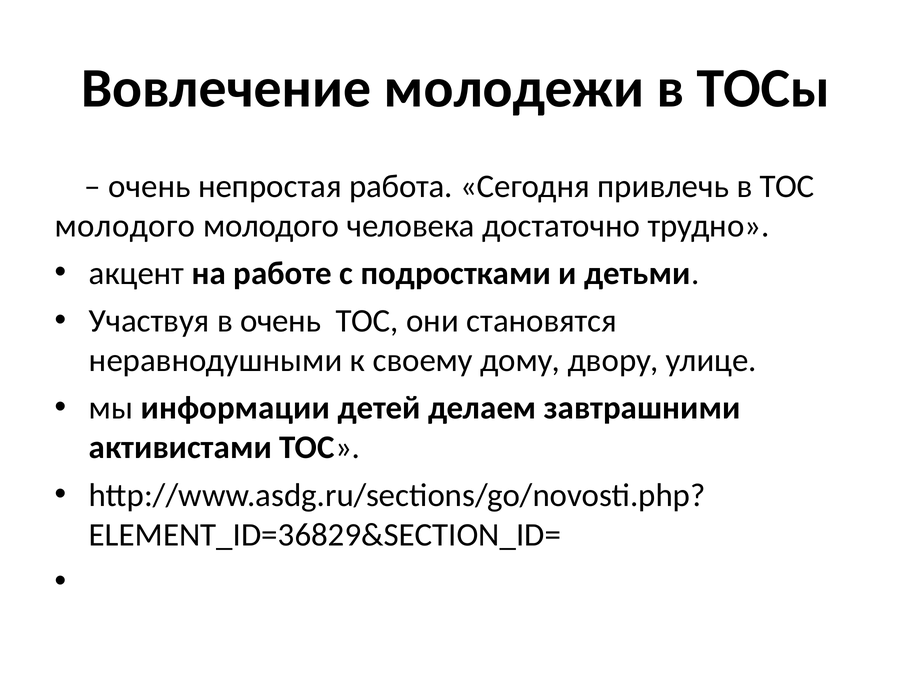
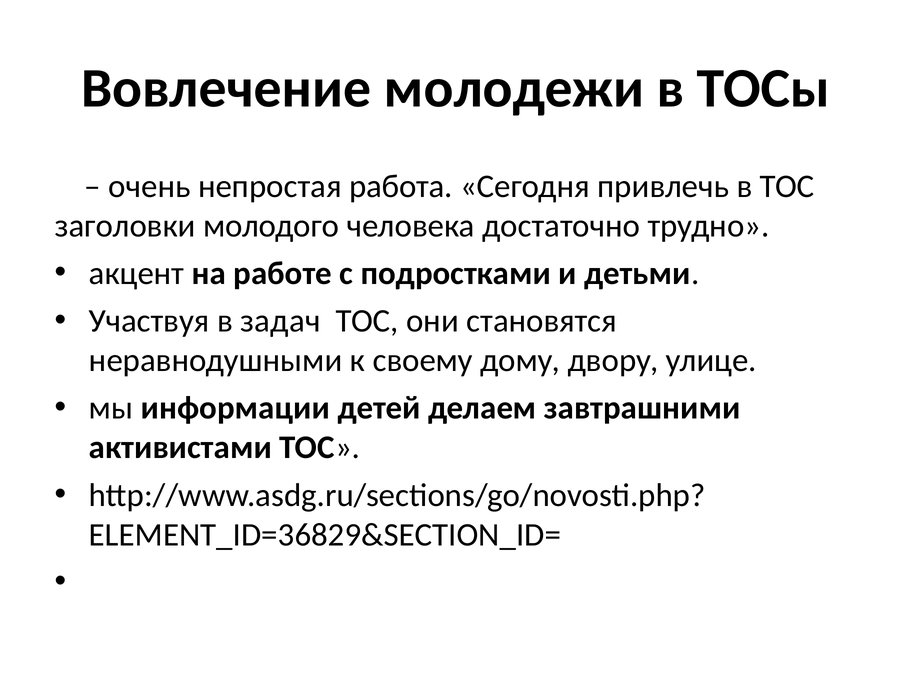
молодого at (125, 226): молодого -> заголовки
в очень: очень -> задач
